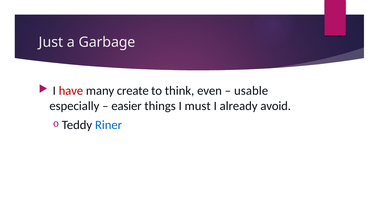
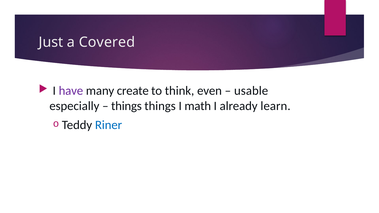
Garbage: Garbage -> Covered
have colour: red -> purple
easier at (126, 106): easier -> things
must: must -> math
avoid: avoid -> learn
